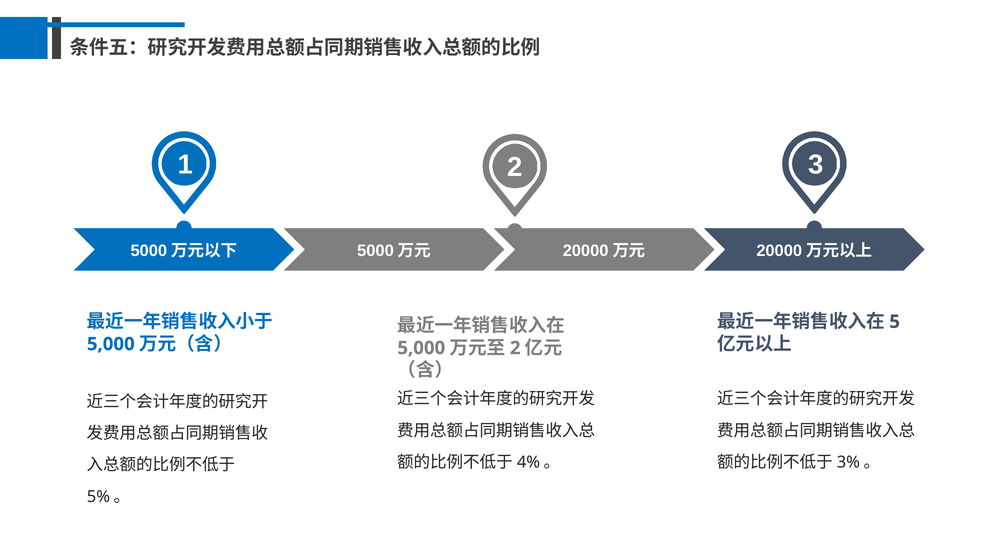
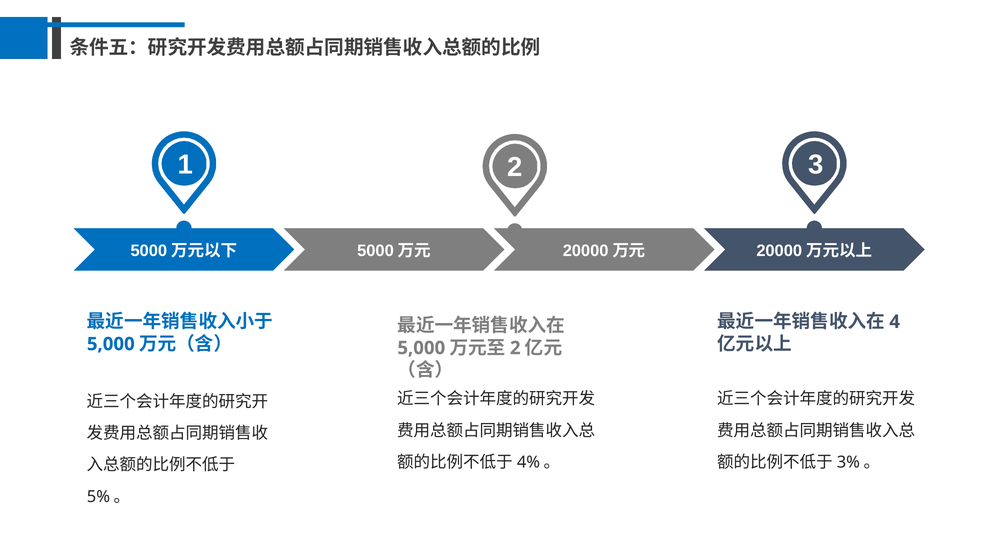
5: 5 -> 4
